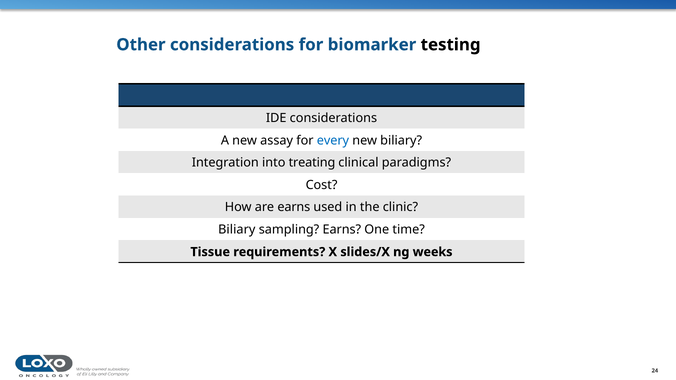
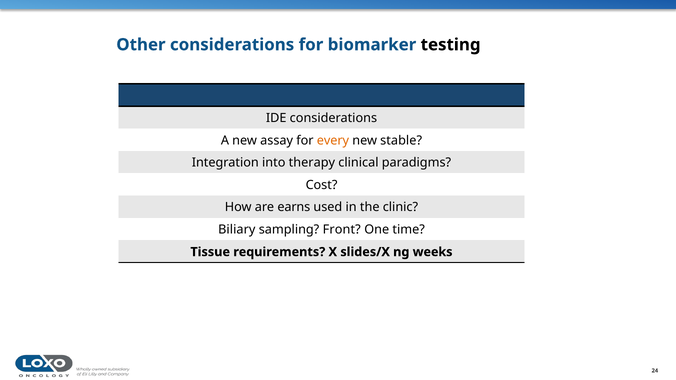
every colour: blue -> orange
new biliary: biliary -> stable
treating: treating -> therapy
sampling Earns: Earns -> Front
